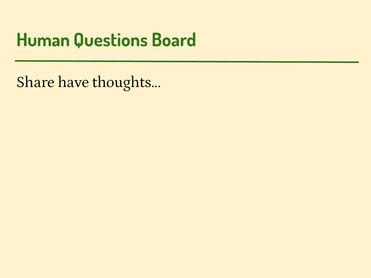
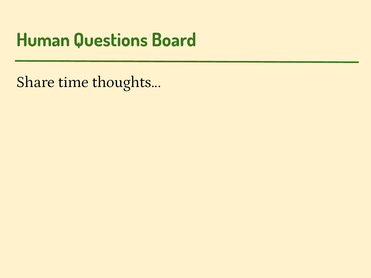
have: have -> time
